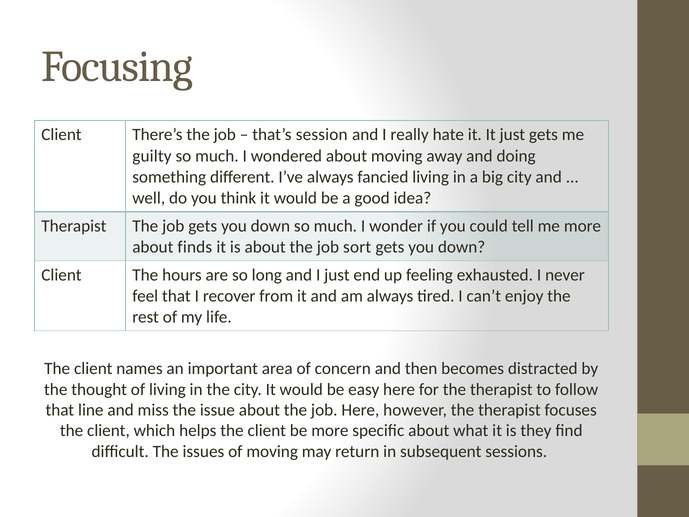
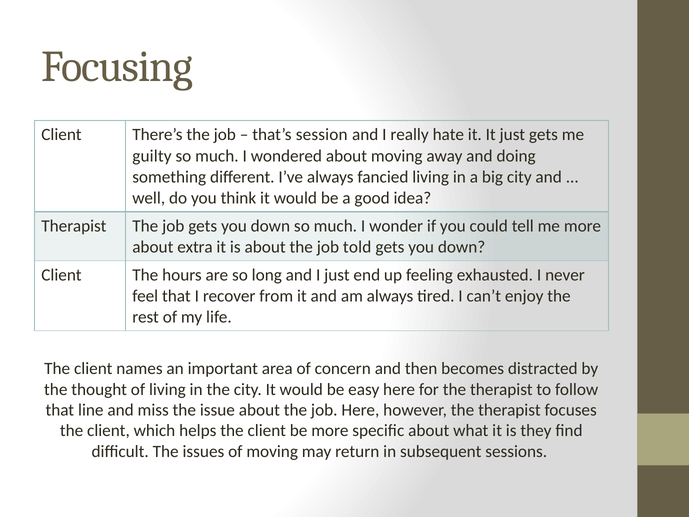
finds: finds -> extra
sort: sort -> told
